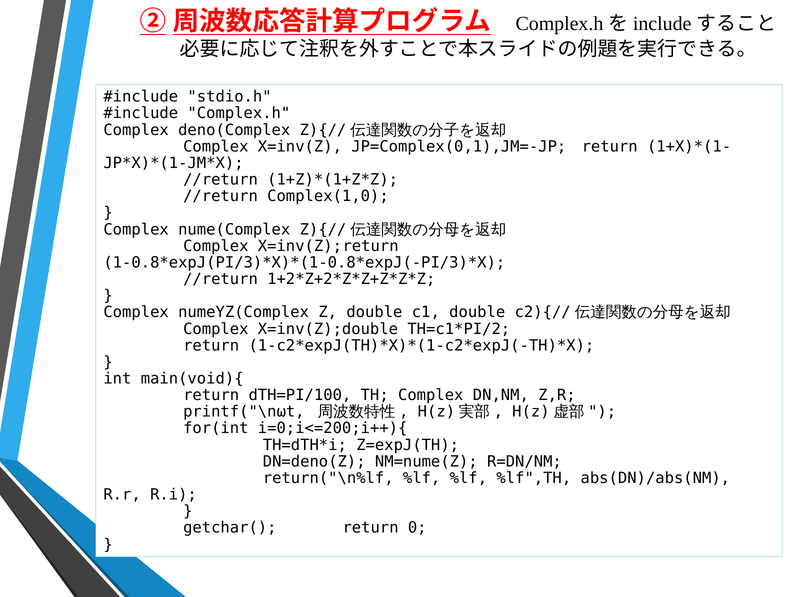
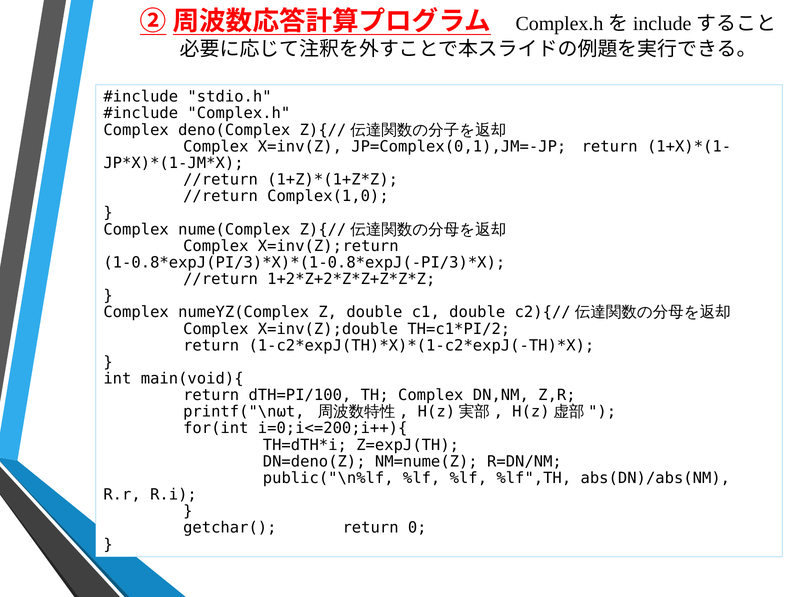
return("\n%lf: return("\n%lf -> public("\n%lf
